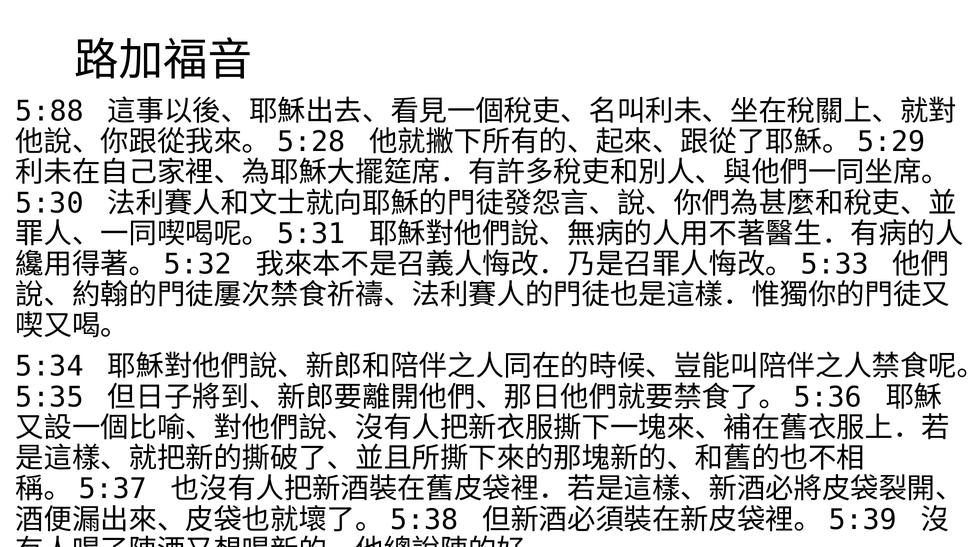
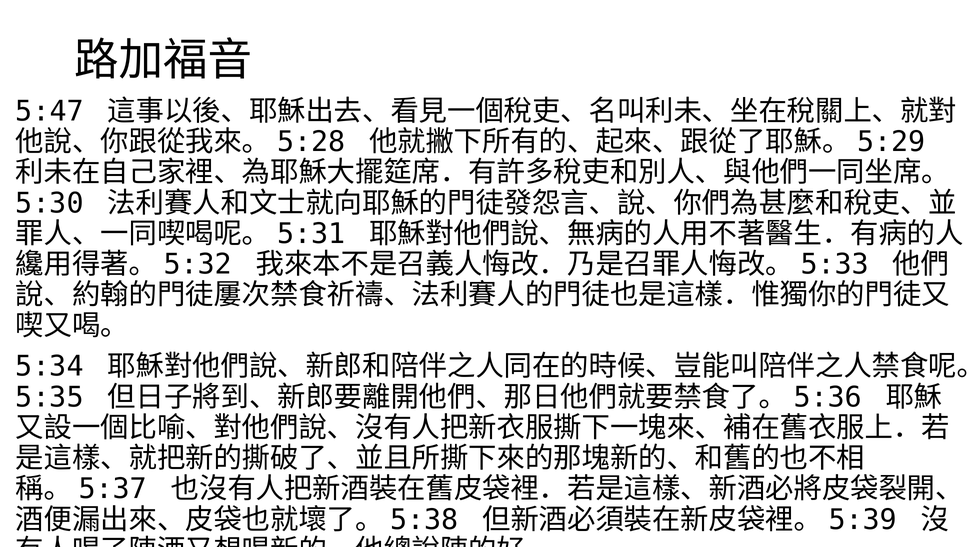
5:88: 5:88 -> 5:47
